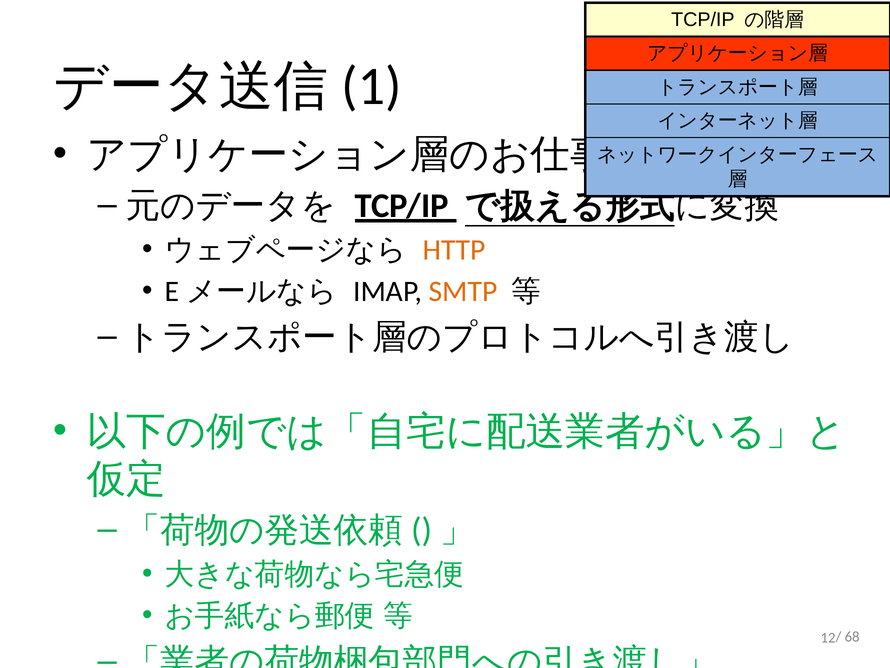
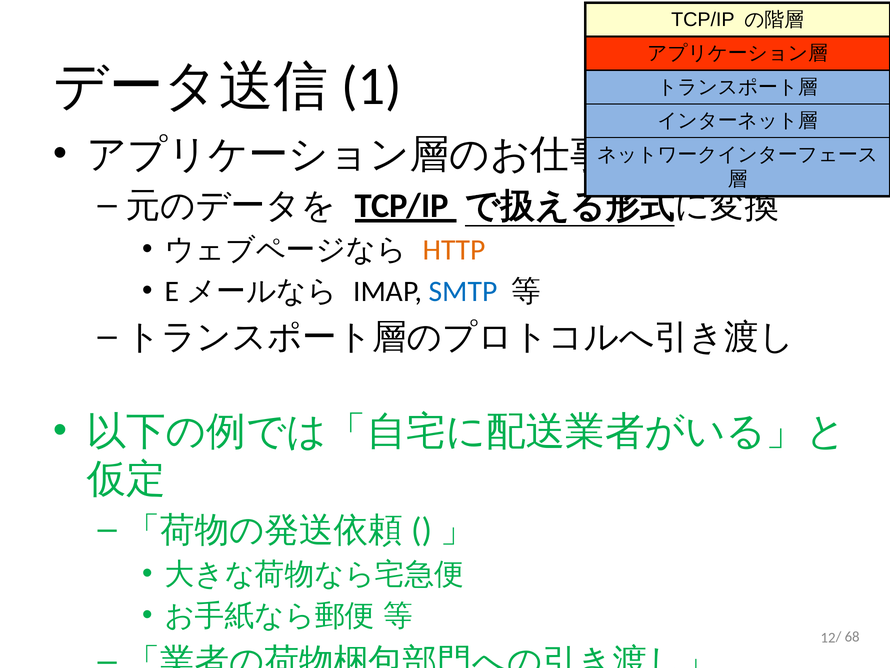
SMTP colour: orange -> blue
